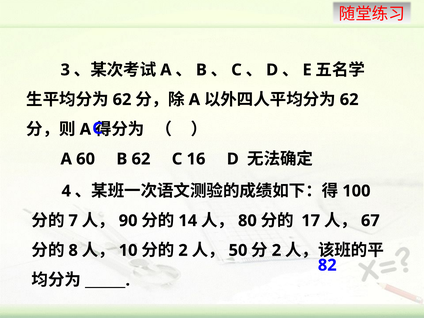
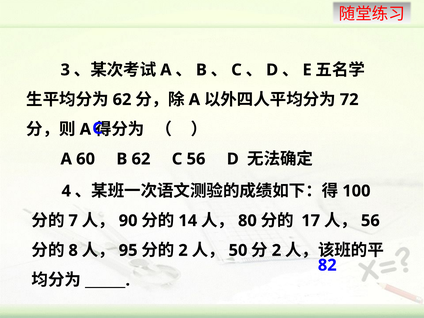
62 at (349, 100): 62 -> 72
C 16: 16 -> 56
67 at (370, 221): 67 -> 56
10: 10 -> 95
